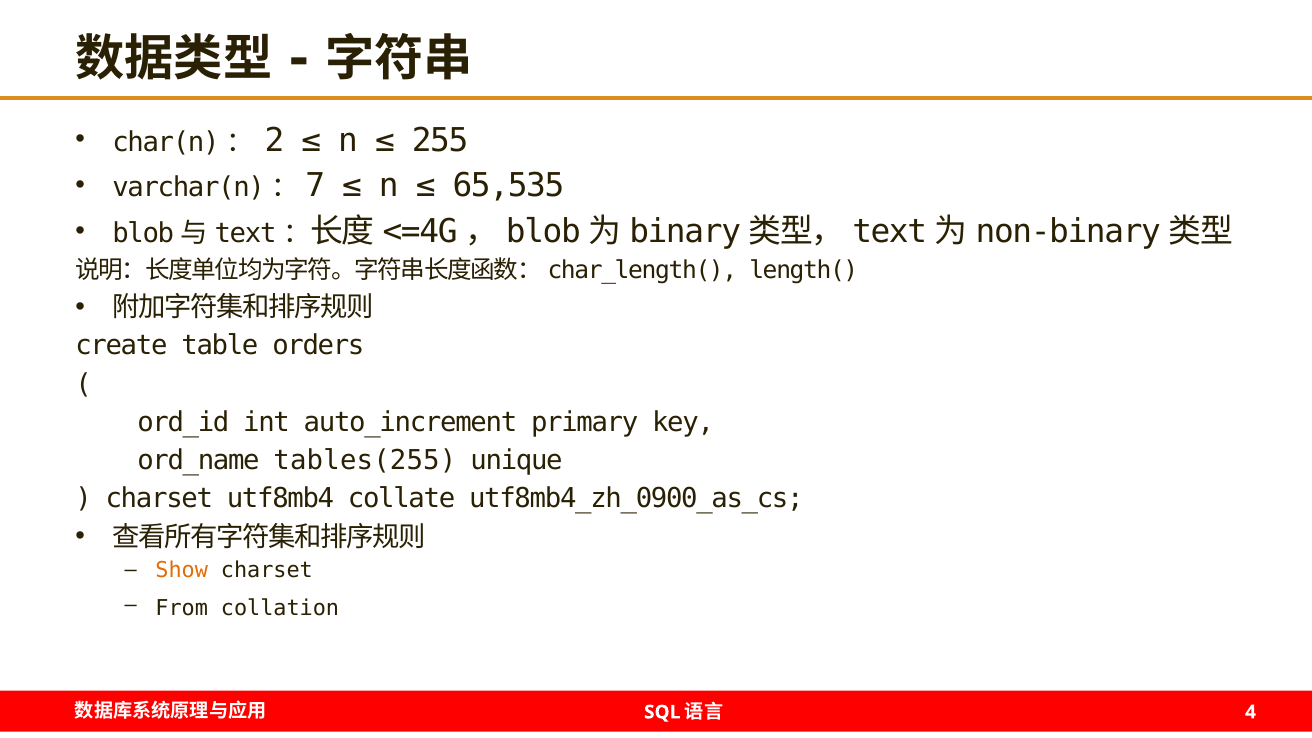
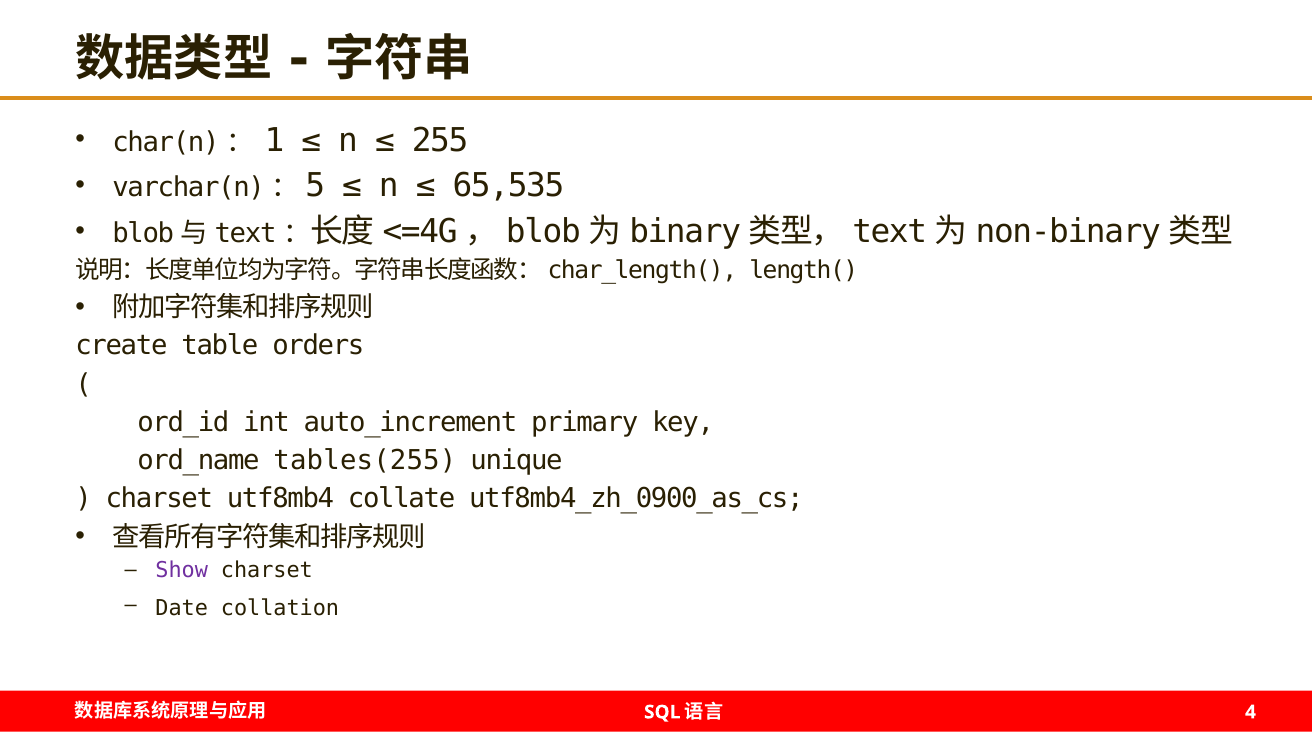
2: 2 -> 1
7: 7 -> 5
Show colour: orange -> purple
From: From -> Date
